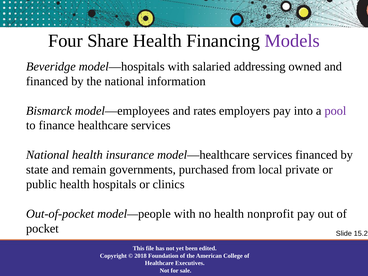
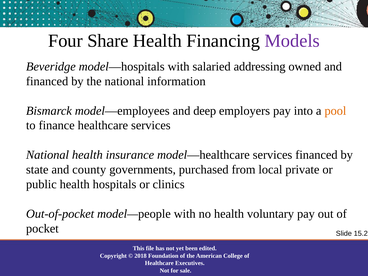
rates: rates -> deep
pool colour: purple -> orange
remain: remain -> county
nonprofit: nonprofit -> voluntary
